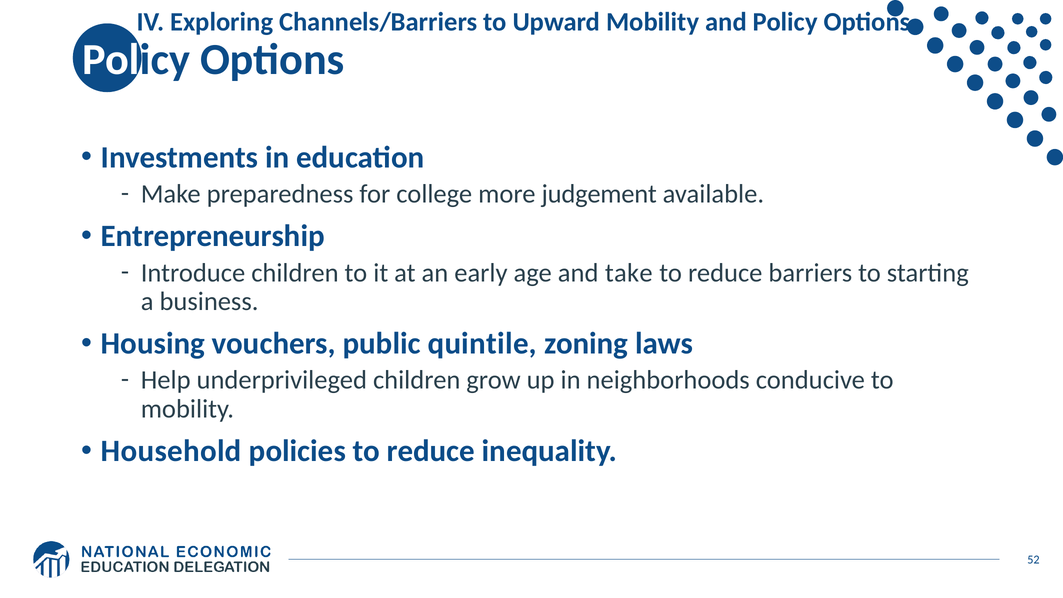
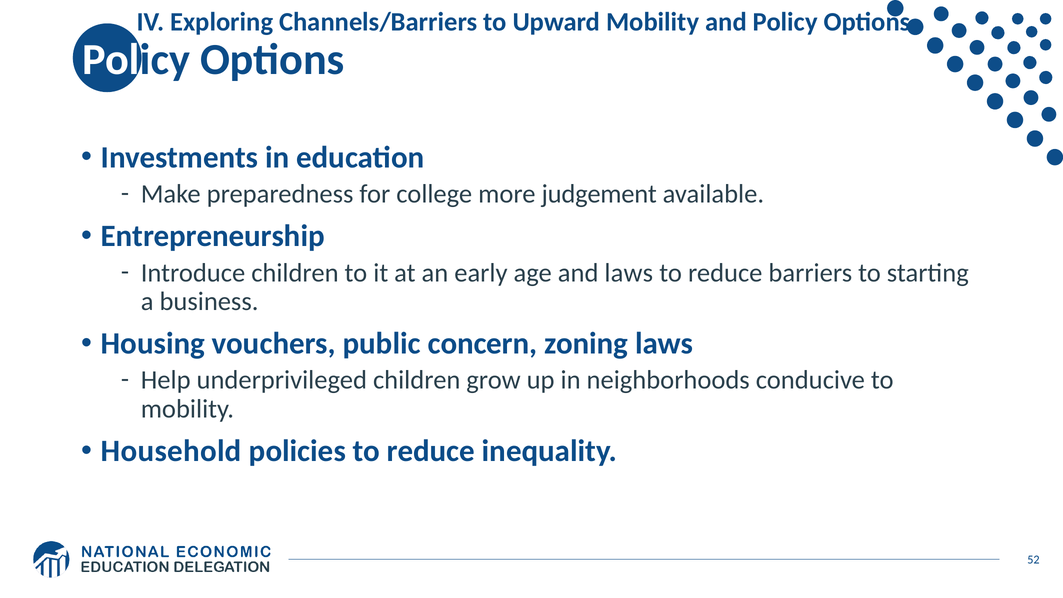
and take: take -> laws
quintile: quintile -> concern
